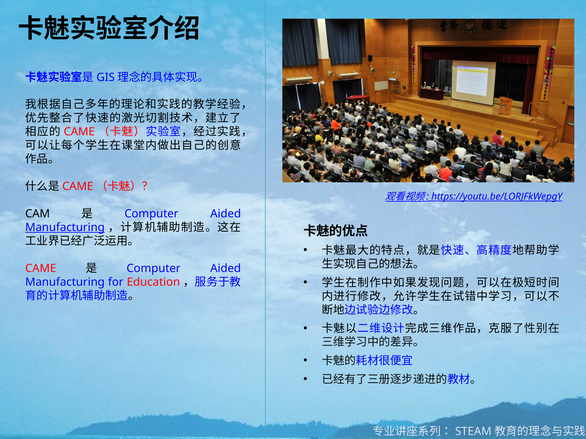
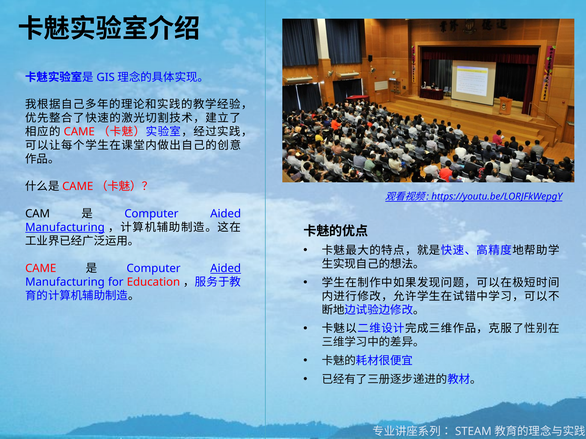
Aided at (226, 269) underline: none -> present
